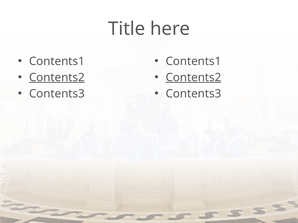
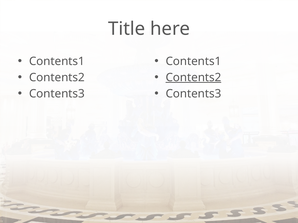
Contents2 at (57, 78) underline: present -> none
